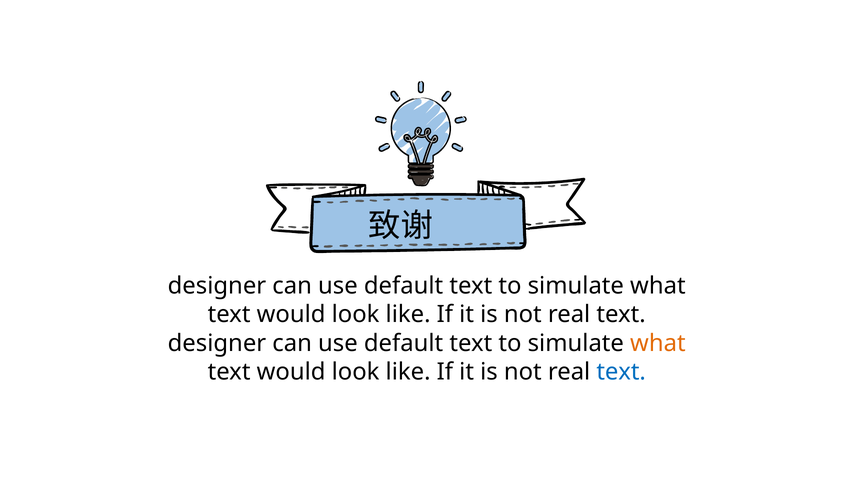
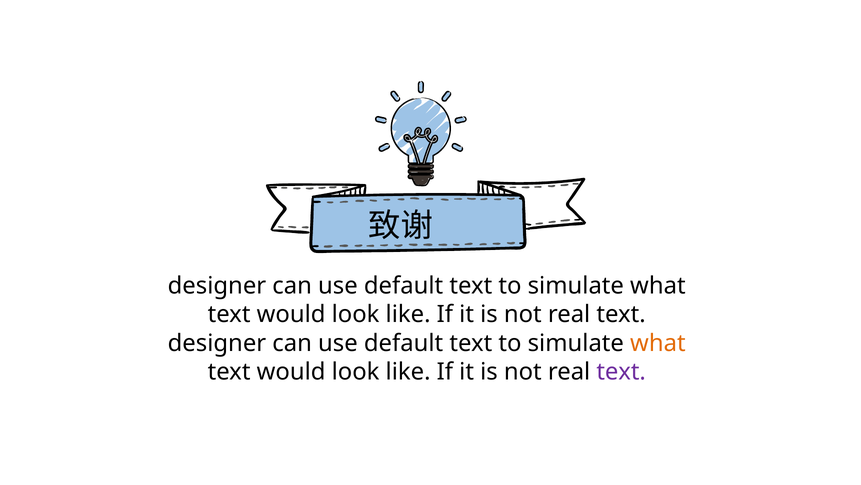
text at (621, 372) colour: blue -> purple
